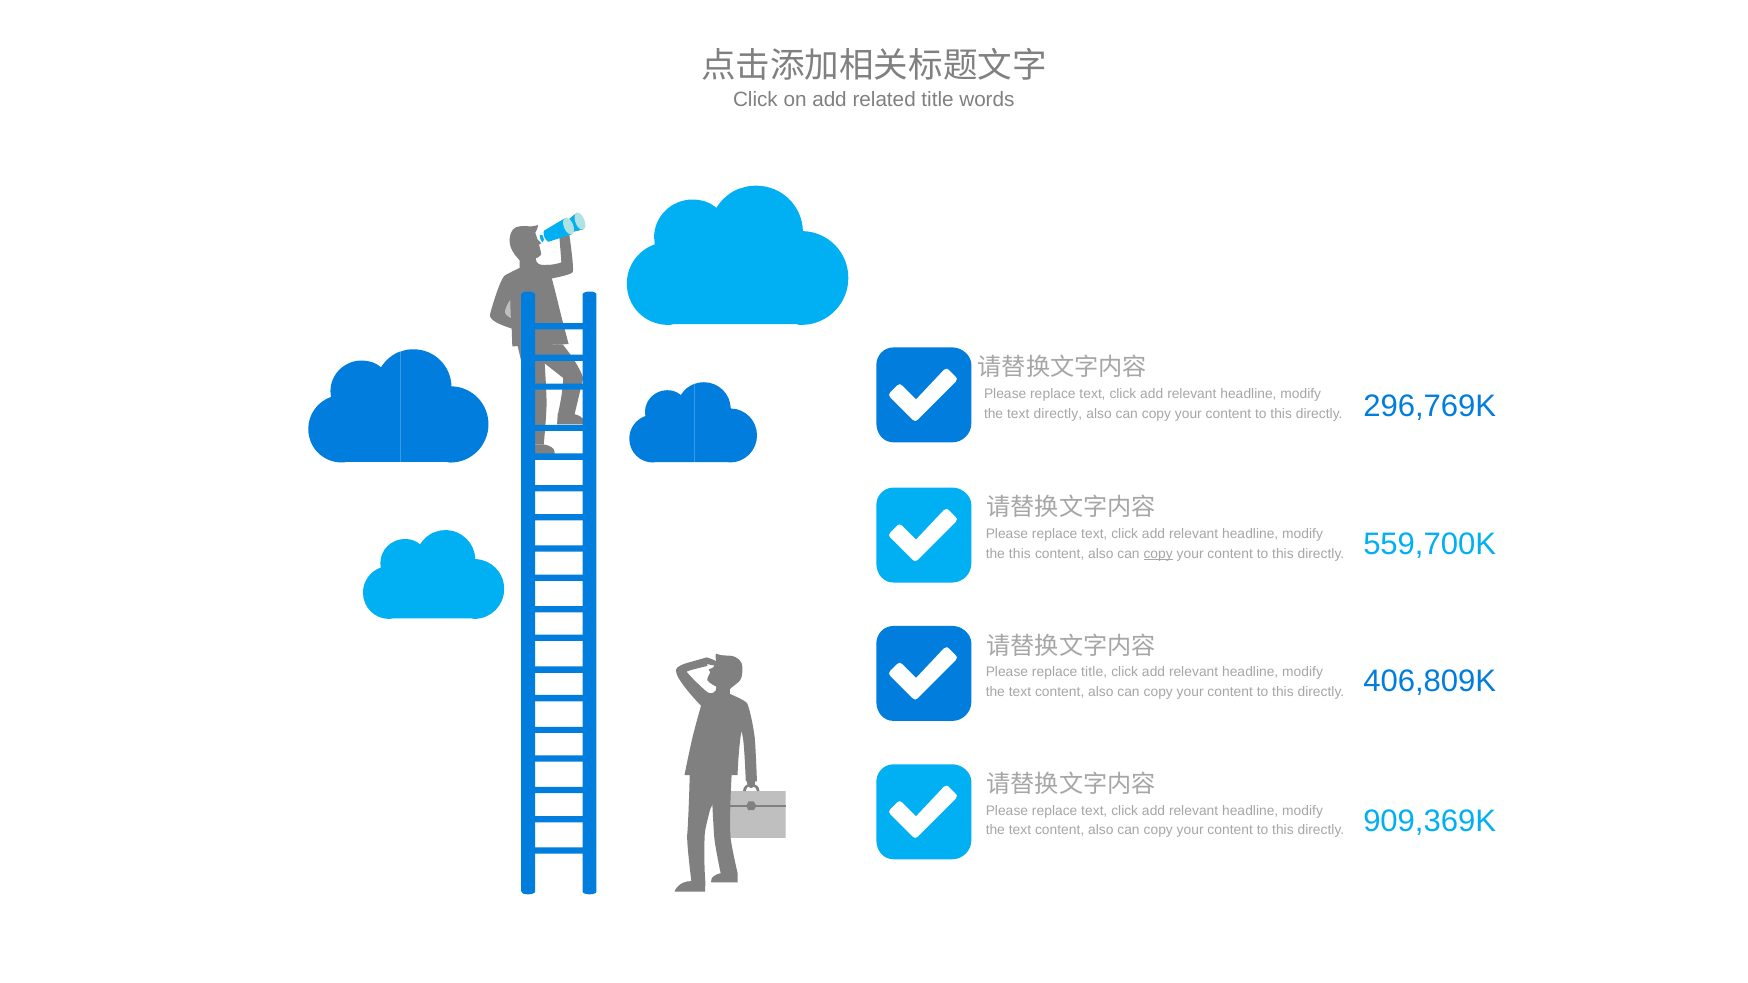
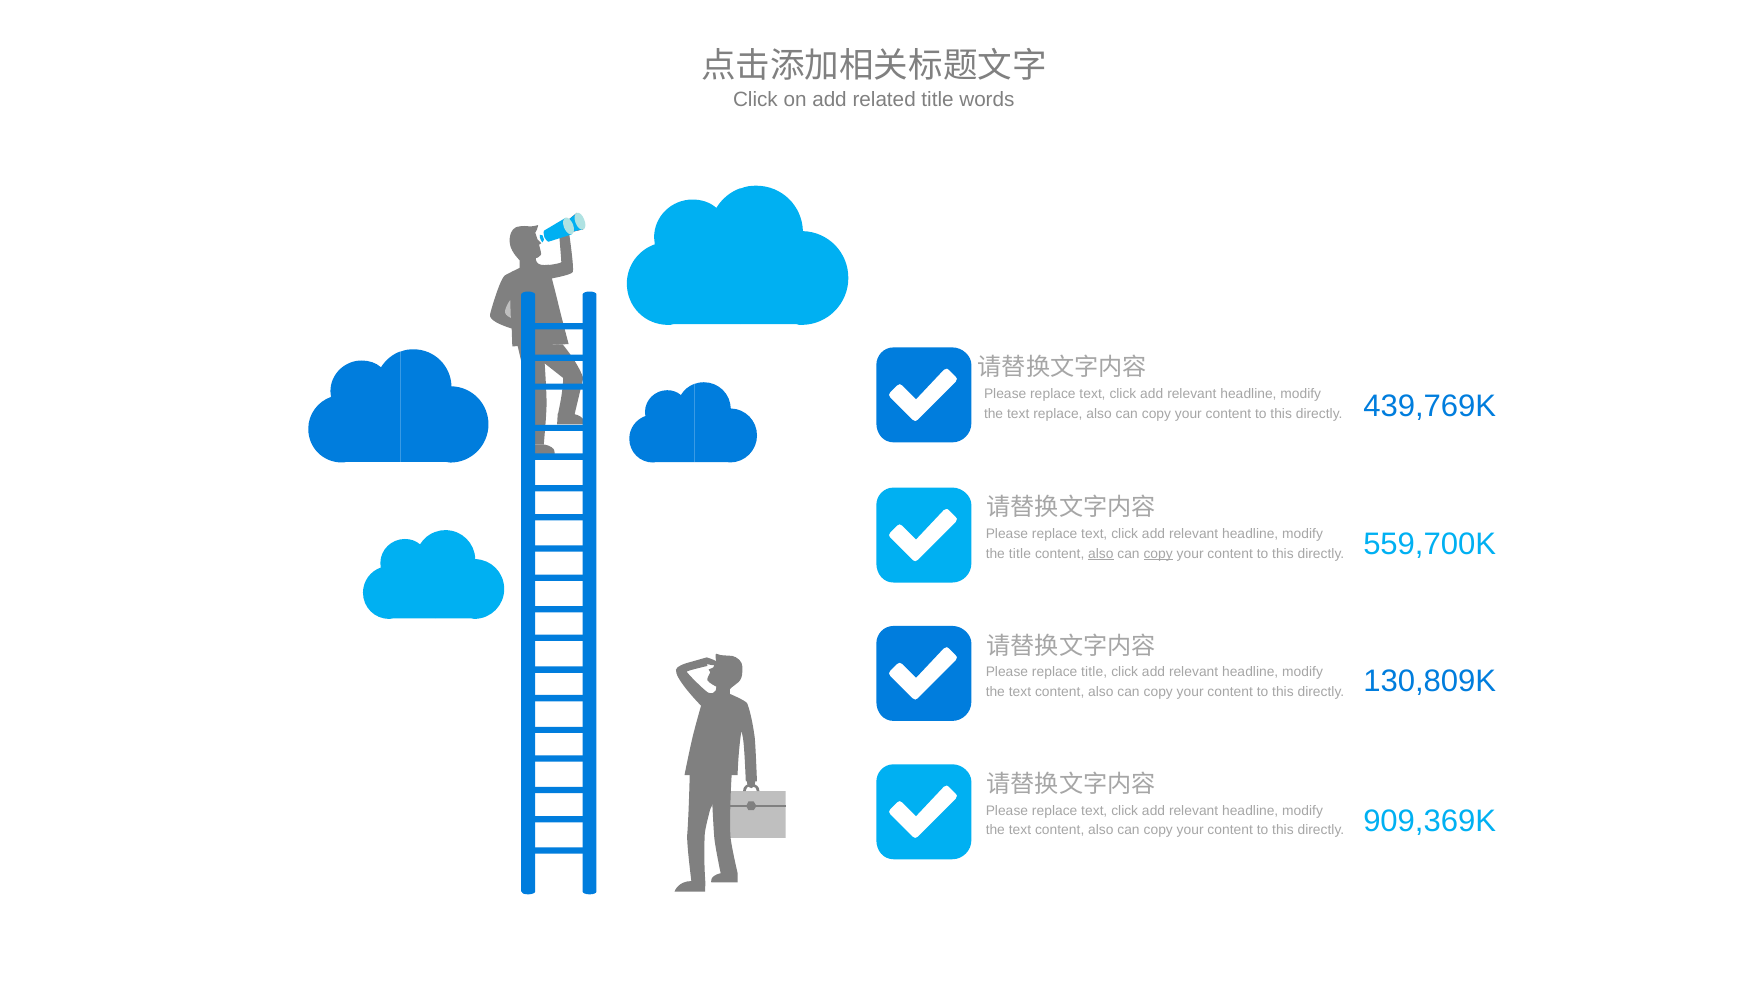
text directly: directly -> replace
296,769K: 296,769K -> 439,769K
the this: this -> title
also at (1101, 554) underline: none -> present
406,809K: 406,809K -> 130,809K
